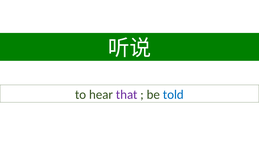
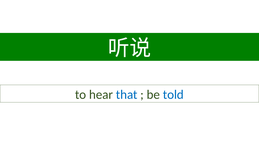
that colour: purple -> blue
